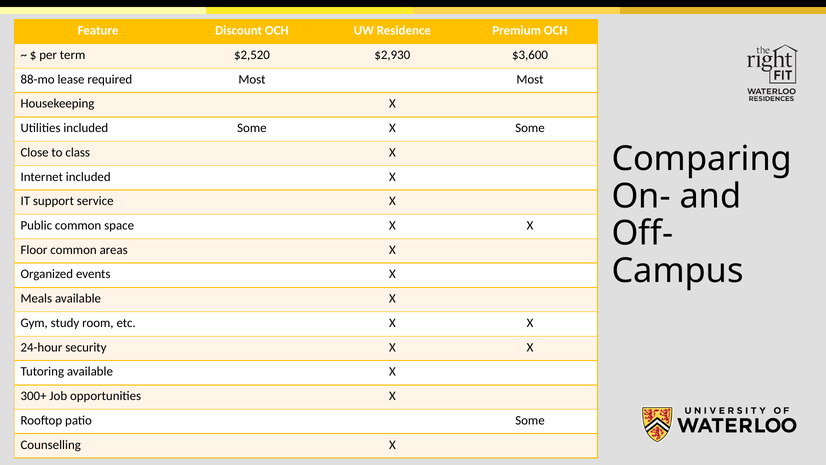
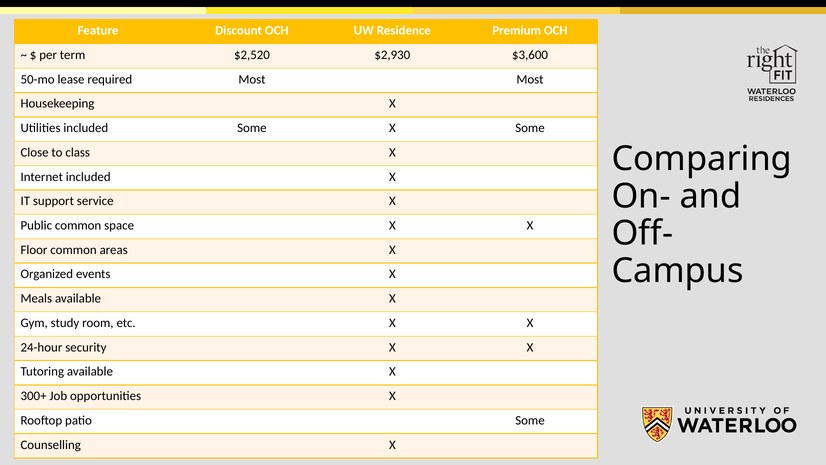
88-mo: 88-mo -> 50-mo
